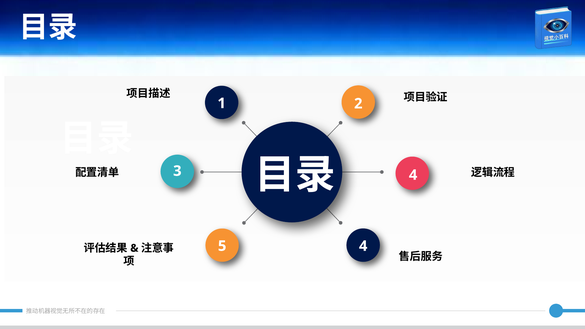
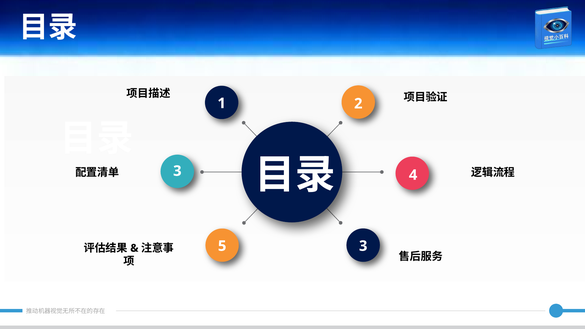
5 4: 4 -> 3
